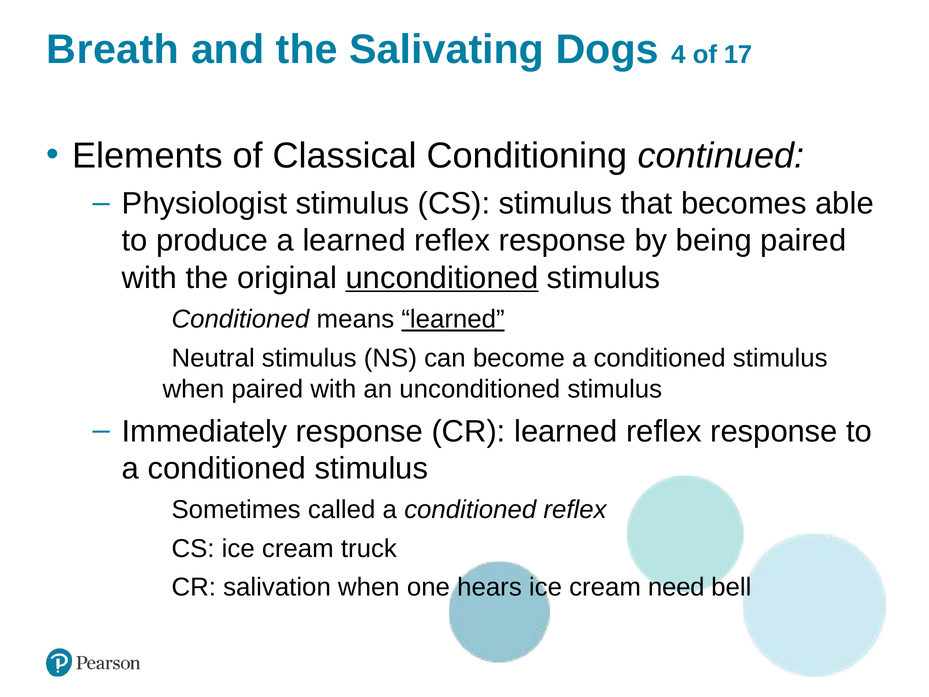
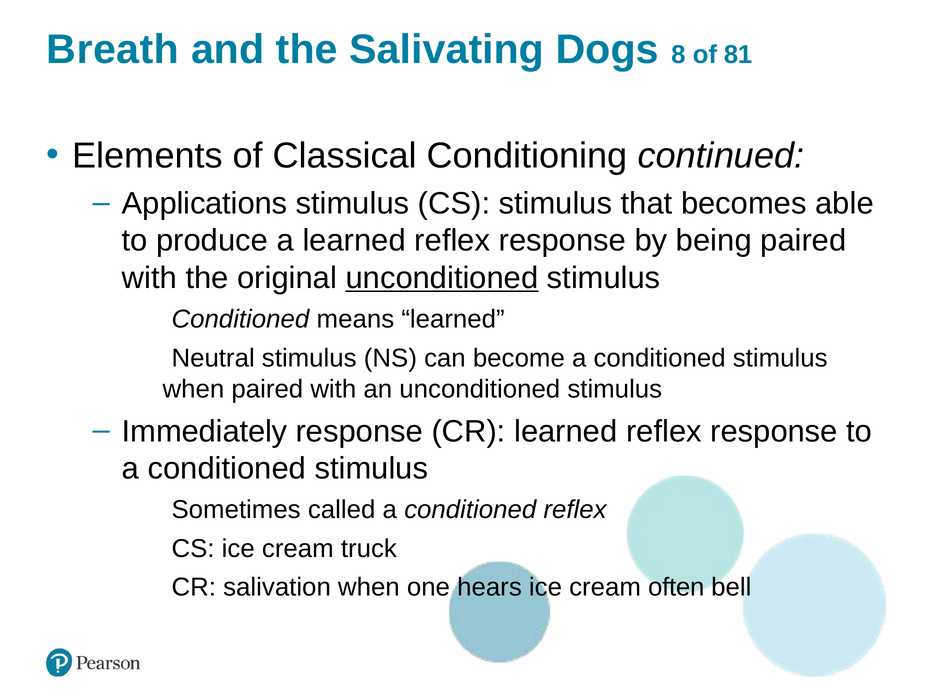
4: 4 -> 8
17: 17 -> 81
Physiologist: Physiologist -> Applications
learned at (453, 319) underline: present -> none
need: need -> often
